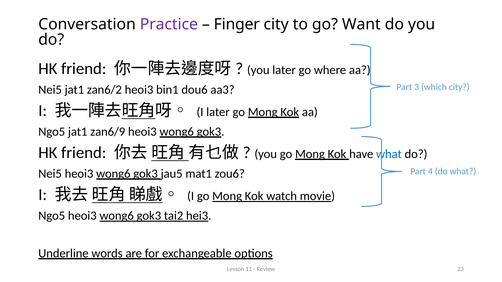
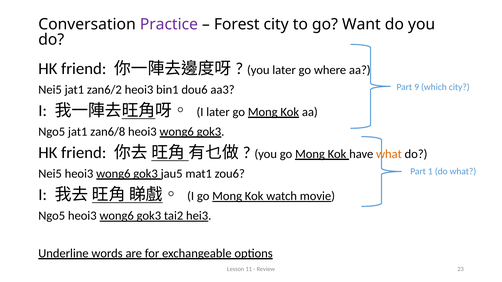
Finger: Finger -> Forest
3: 3 -> 9
zan6/9: zan6/9 -> zan6/8
what at (389, 154) colour: blue -> orange
4: 4 -> 1
